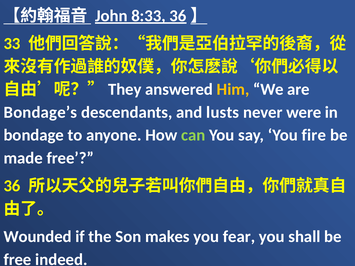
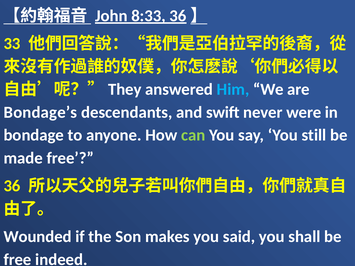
Him colour: yellow -> light blue
lusts: lusts -> swift
fire: fire -> still
fear: fear -> said
